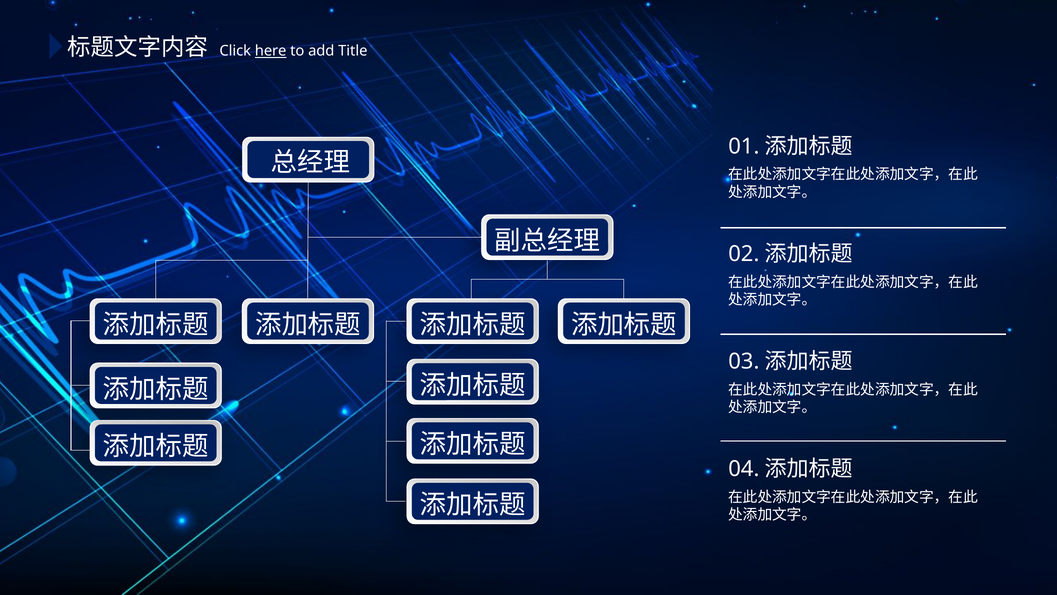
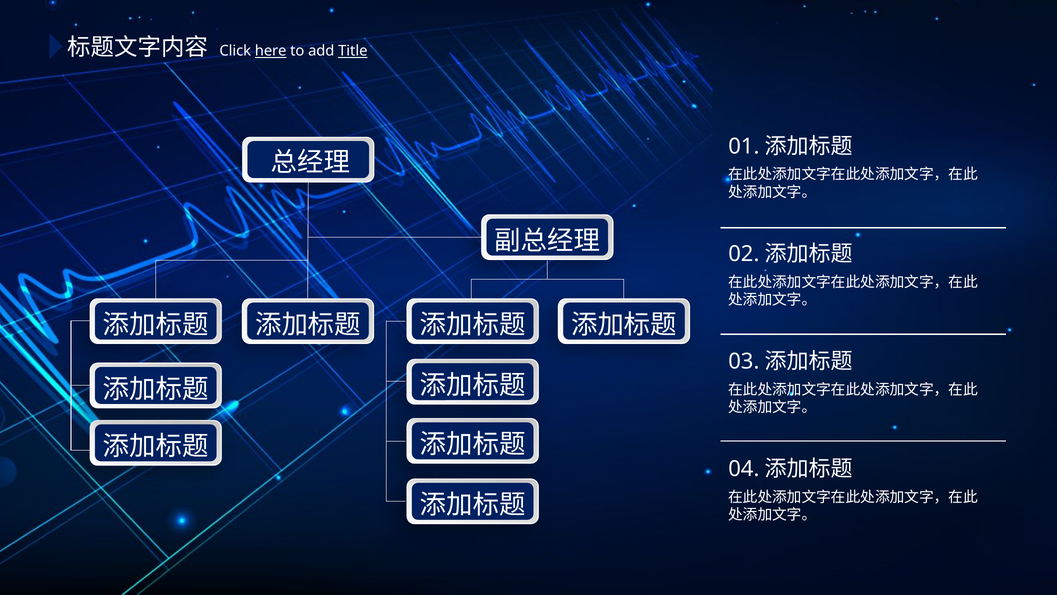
Title underline: none -> present
